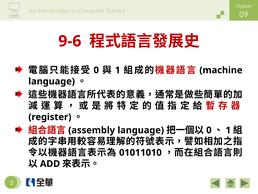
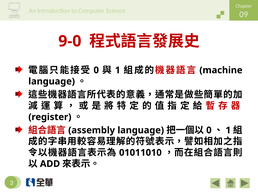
9-6: 9-6 -> 9-0
